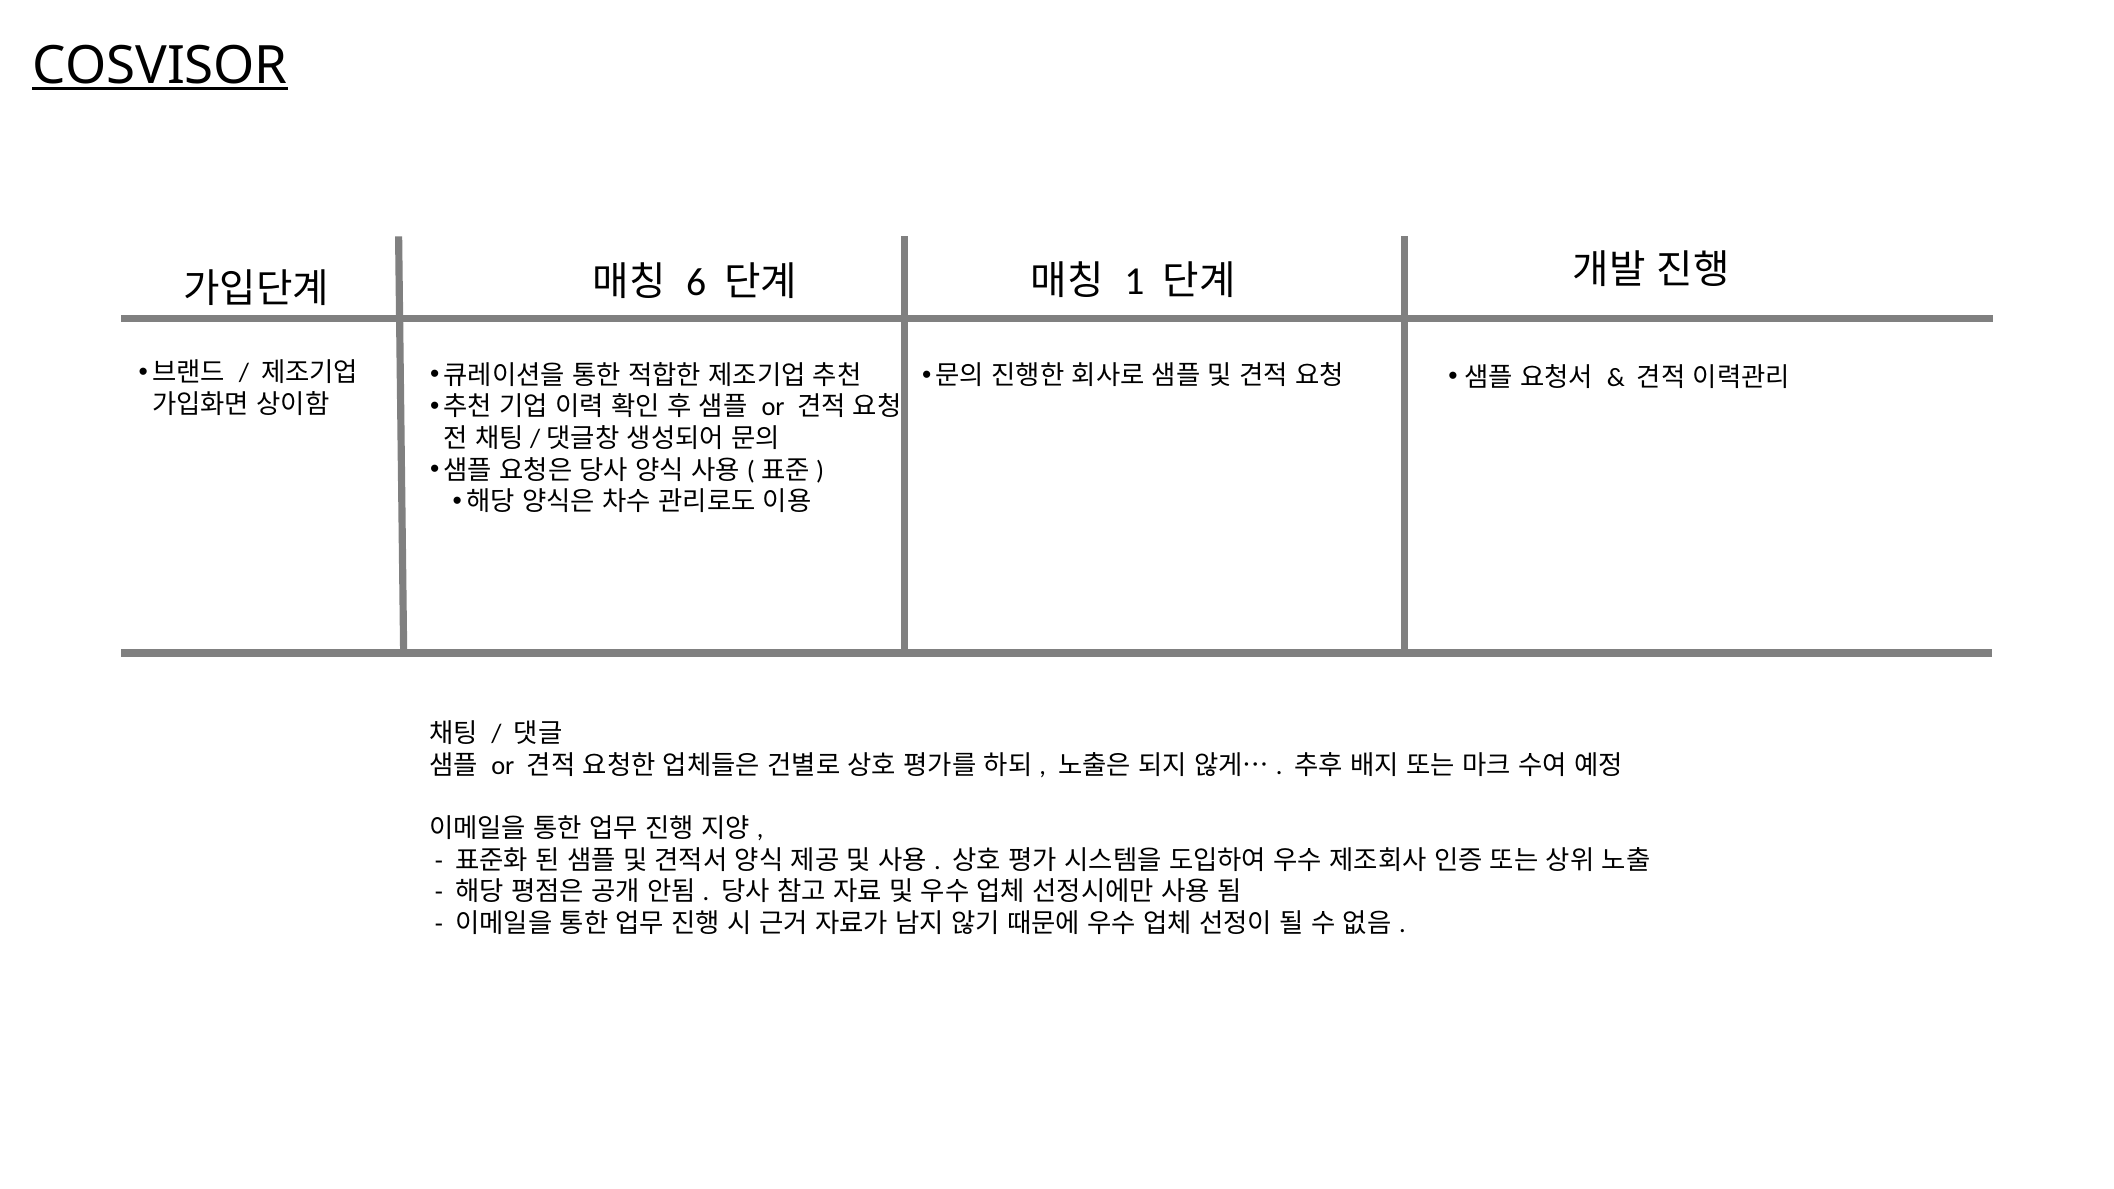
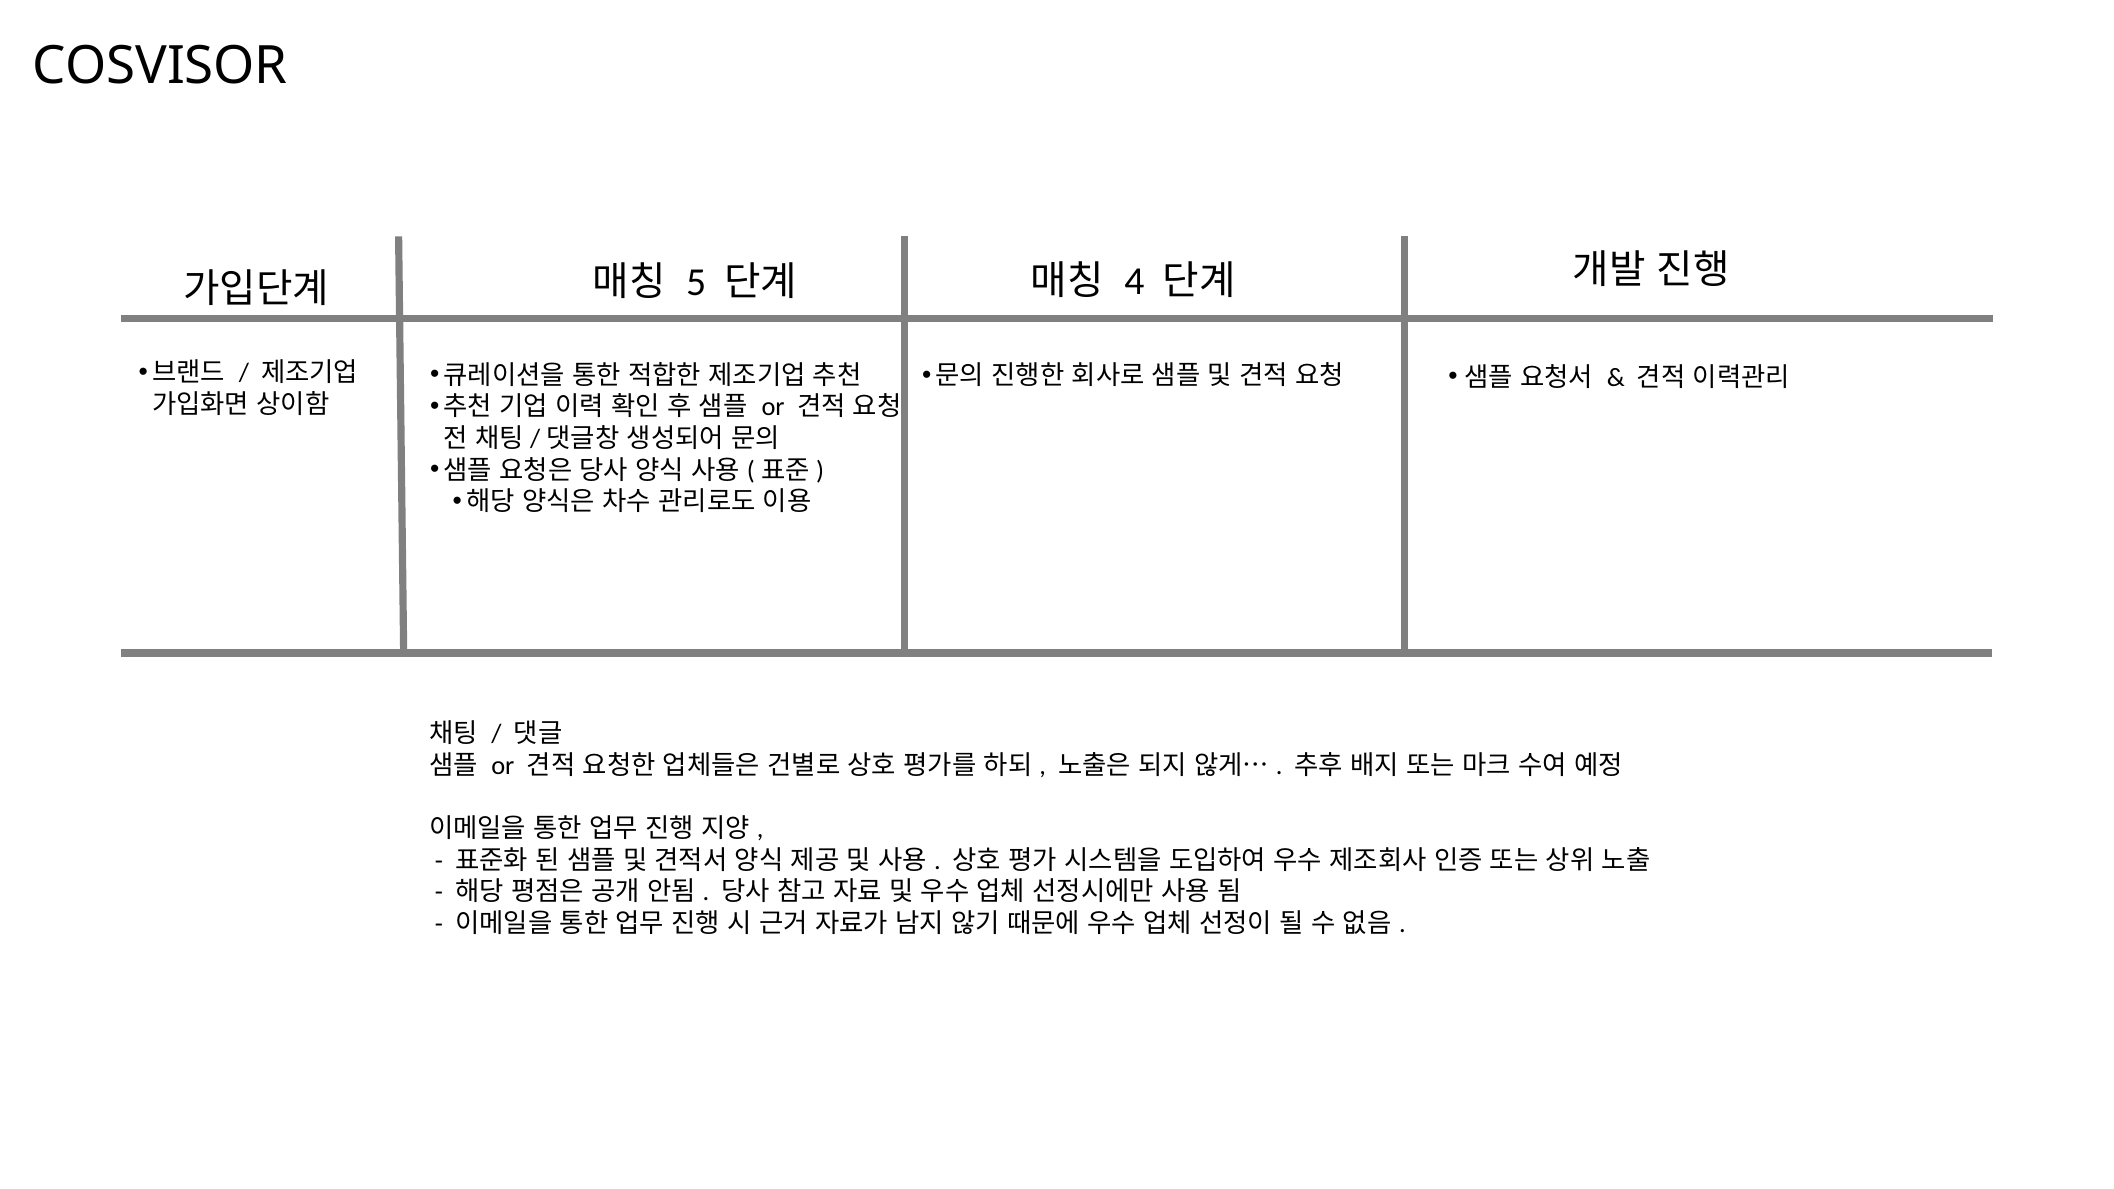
COSVISOR underline: present -> none
6: 6 -> 5
1: 1 -> 4
